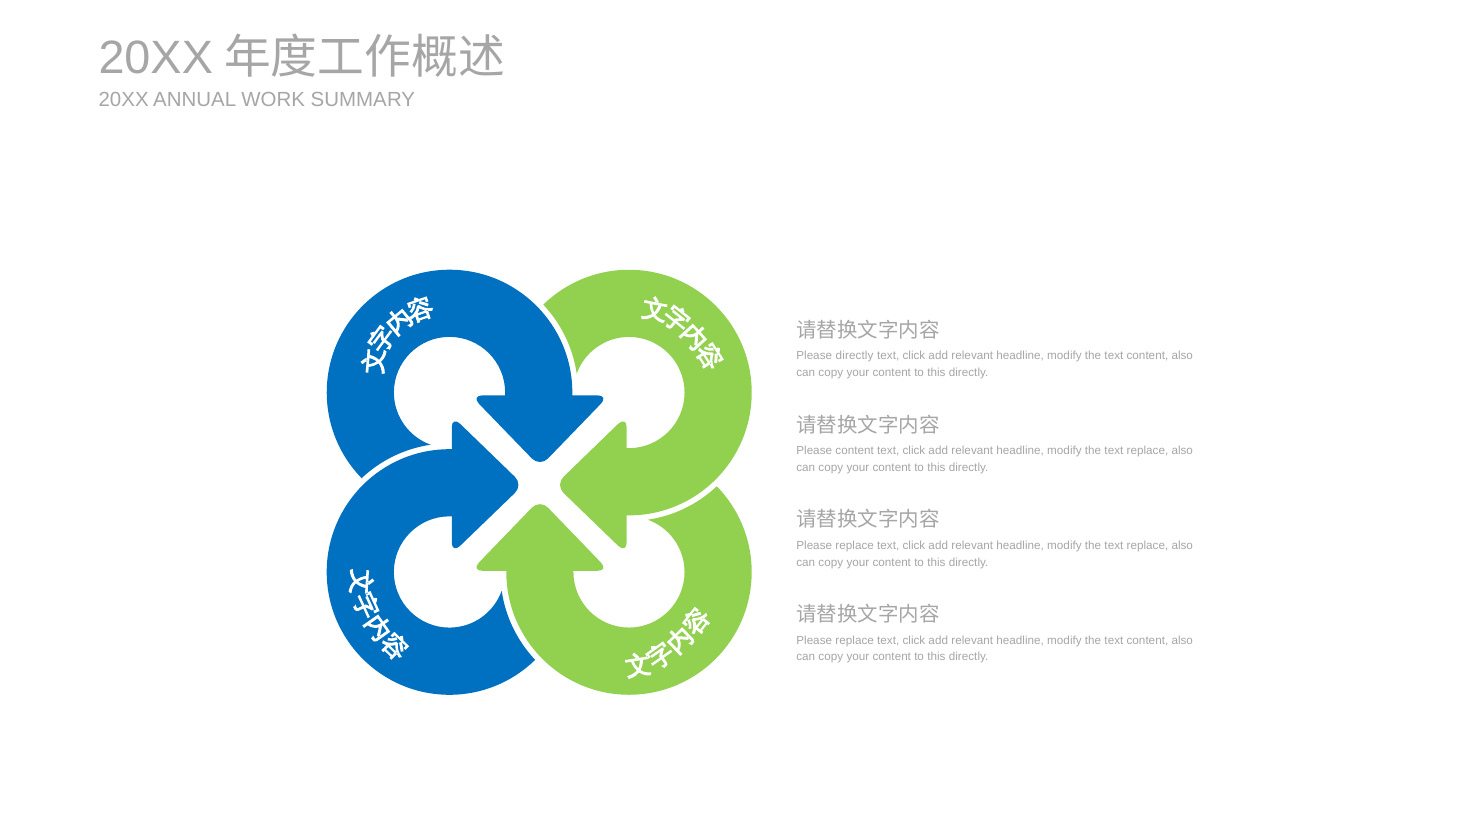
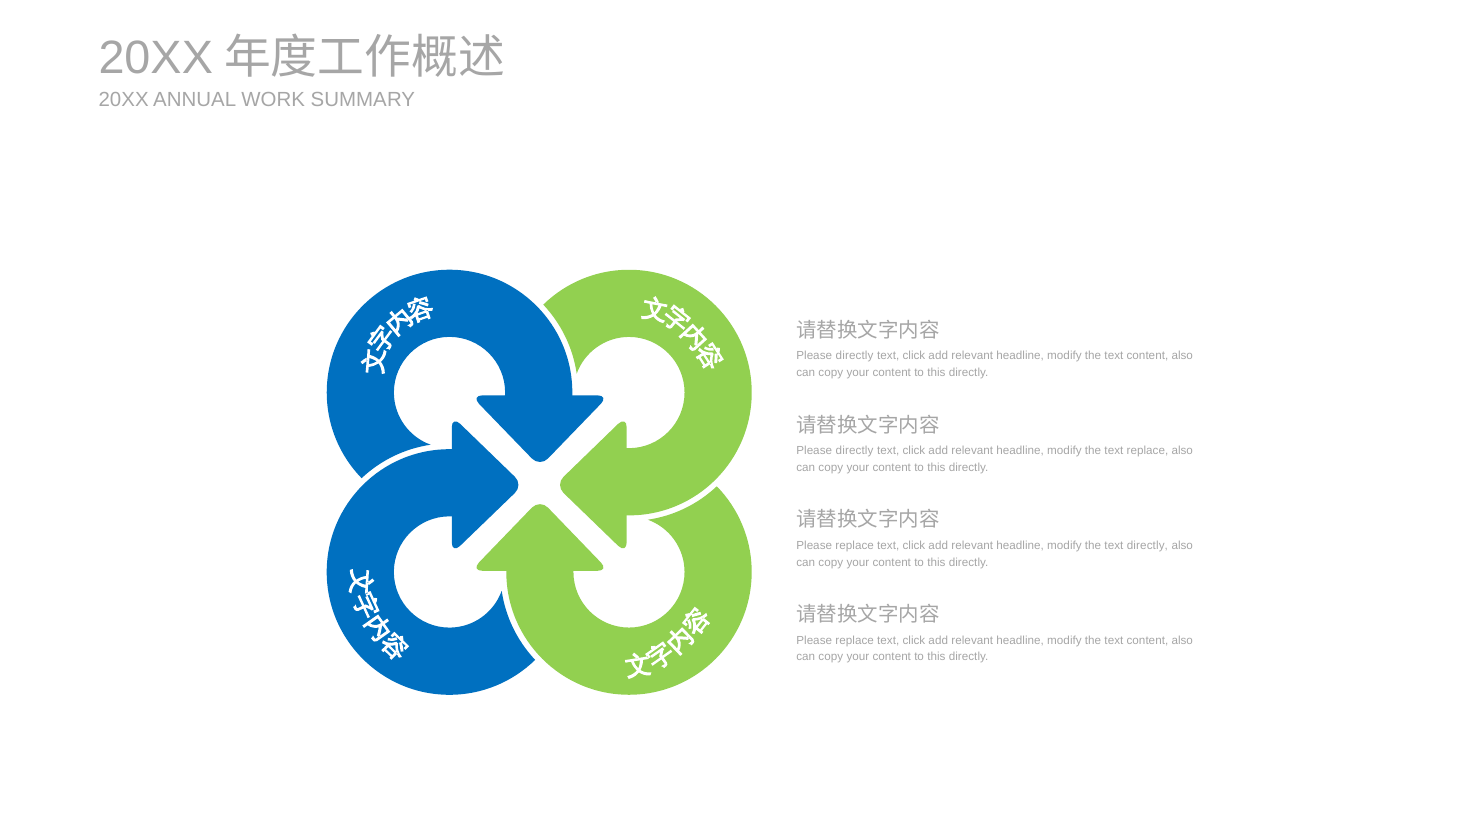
content at (855, 451): content -> directly
replace at (1147, 545): replace -> directly
